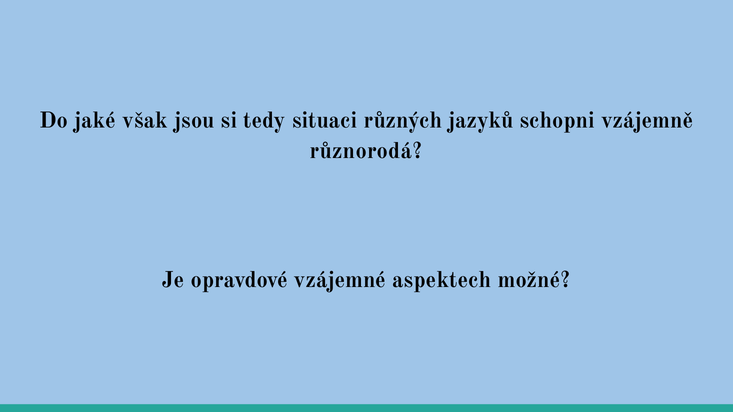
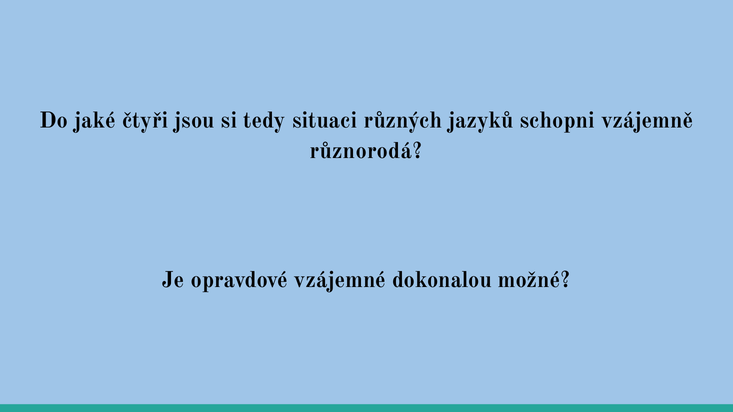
však: však -> čtyři
aspektech: aspektech -> dokonalou
